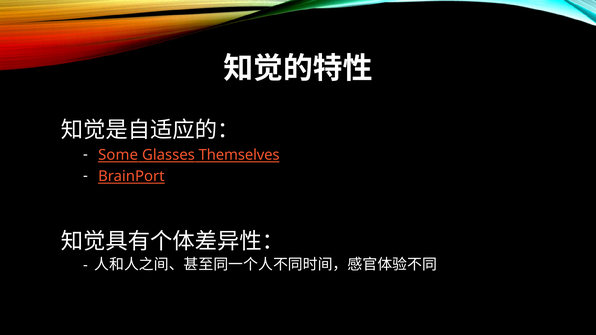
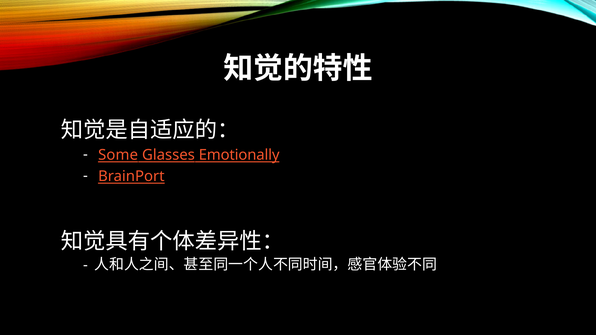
Themselves: Themselves -> Emotionally
